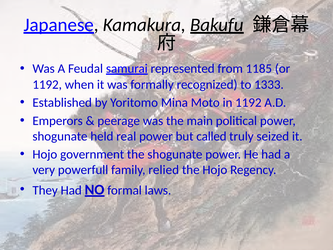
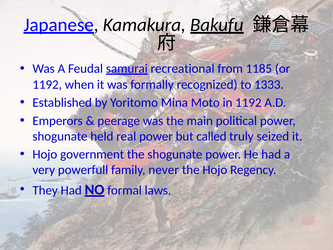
represented: represented -> recreational
relied: relied -> never
